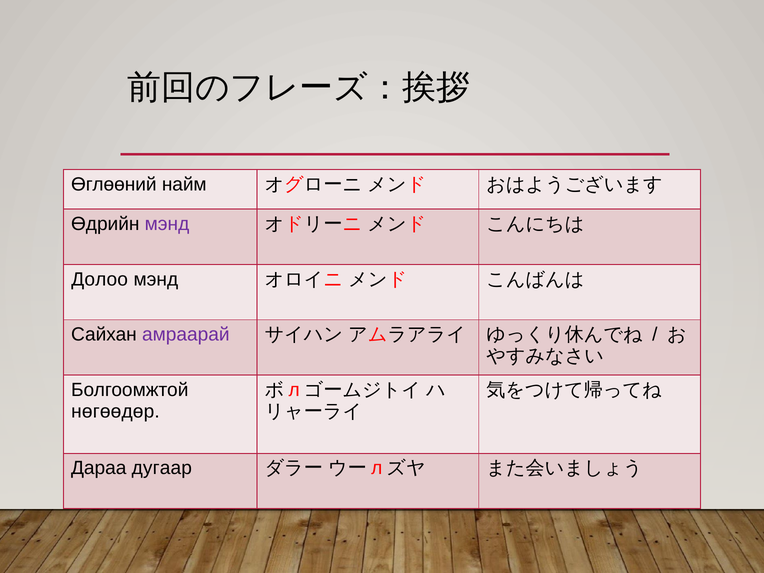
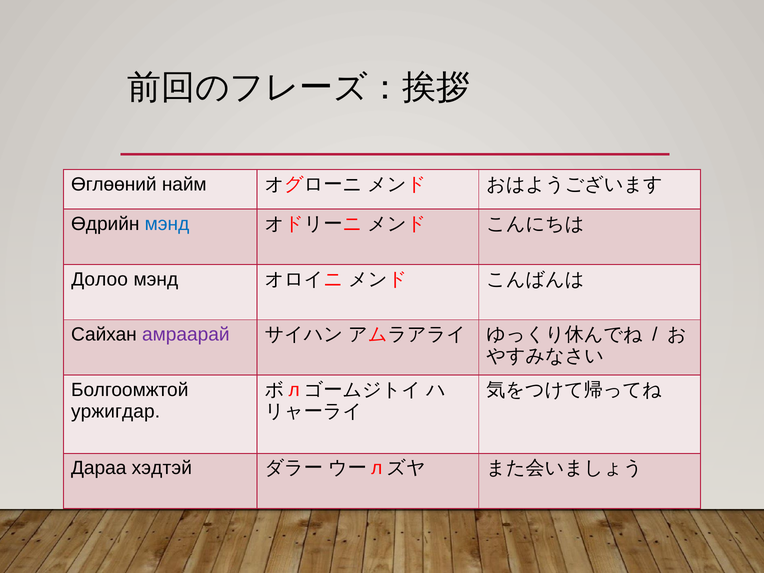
мэнд at (167, 224) colour: purple -> blue
нөгөөдөр: нөгөөдөр -> уржигдар
дугаар: дугаар -> хэдтэй
